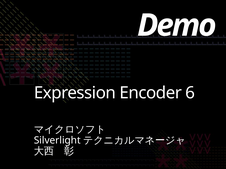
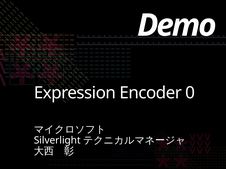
6: 6 -> 0
